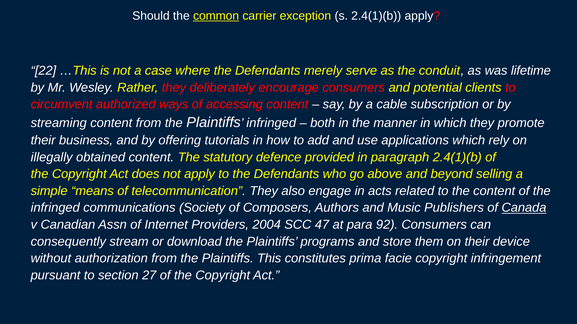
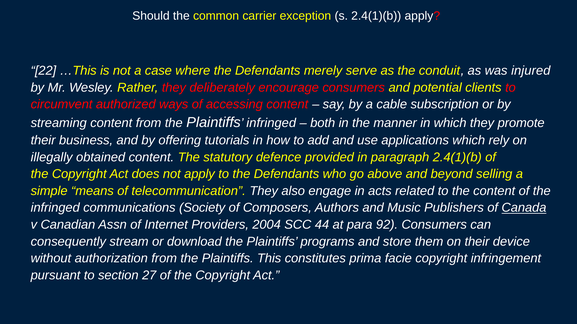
common underline: present -> none
lifetime: lifetime -> injured
47: 47 -> 44
